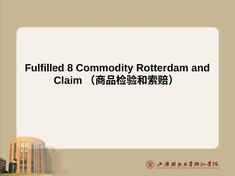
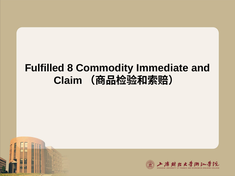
Rotterdam: Rotterdam -> Immediate
